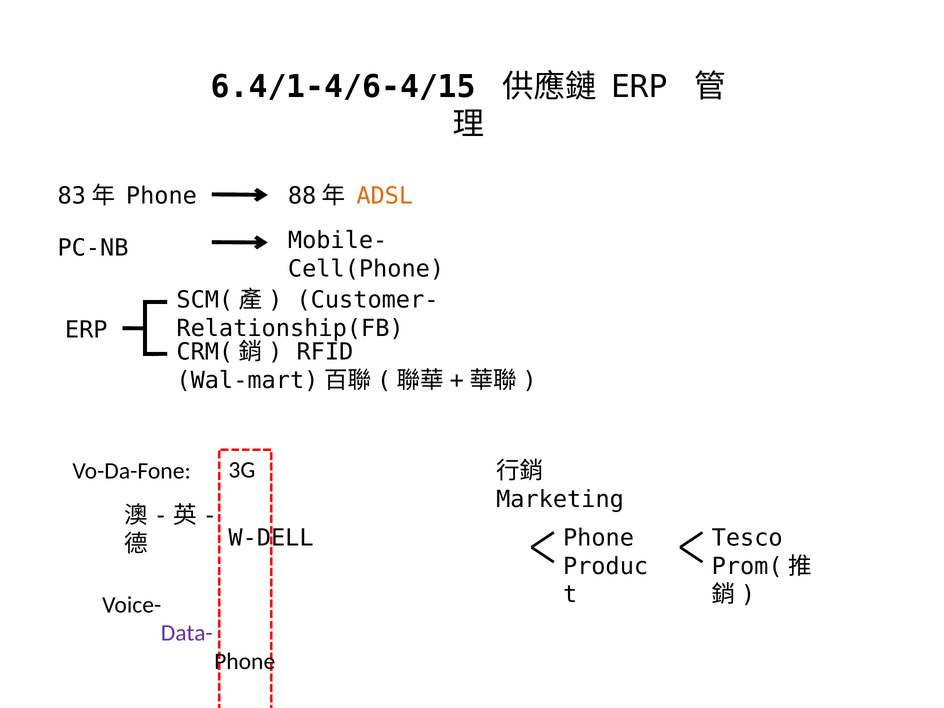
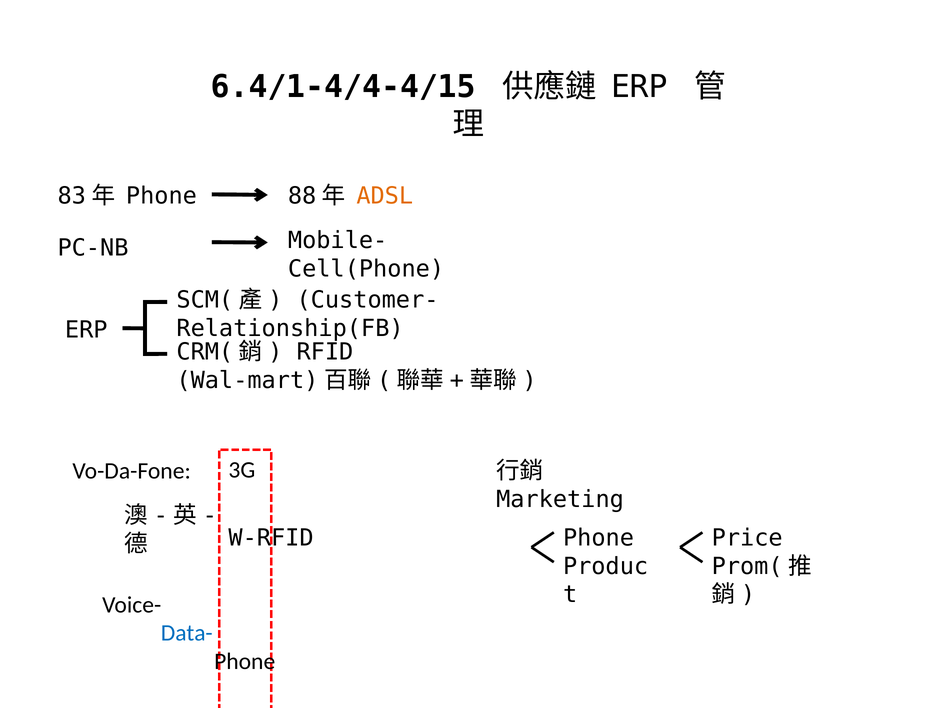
6.4/1-4/6-4/15: 6.4/1-4/6-4/15 -> 6.4/1-4/4-4/15
Tesco: Tesco -> Price
W-DELL: W-DELL -> W-RFID
Data- colour: purple -> blue
